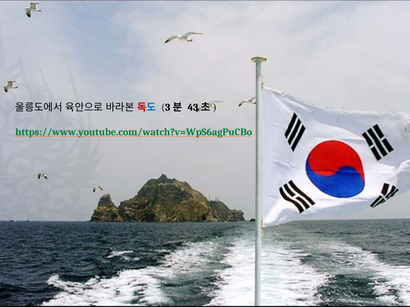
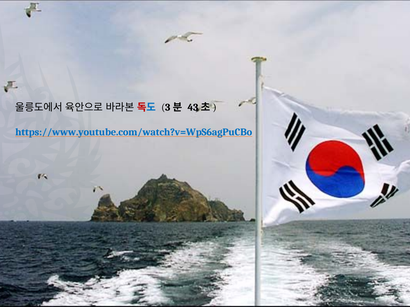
https://www.youtube.com/watch?v=WpS6agPuCBo colour: green -> blue
